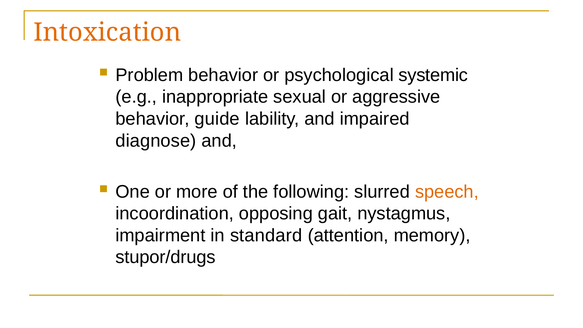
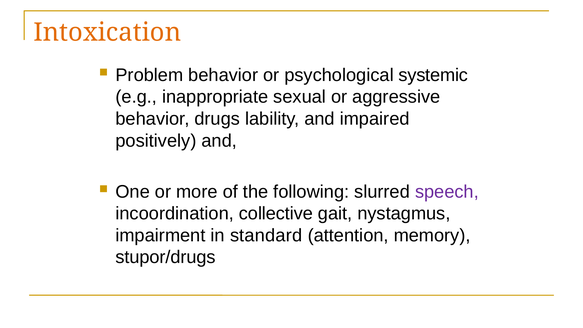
guide: guide -> drugs
diagnose: diagnose -> positively
speech colour: orange -> purple
opposing: opposing -> collective
